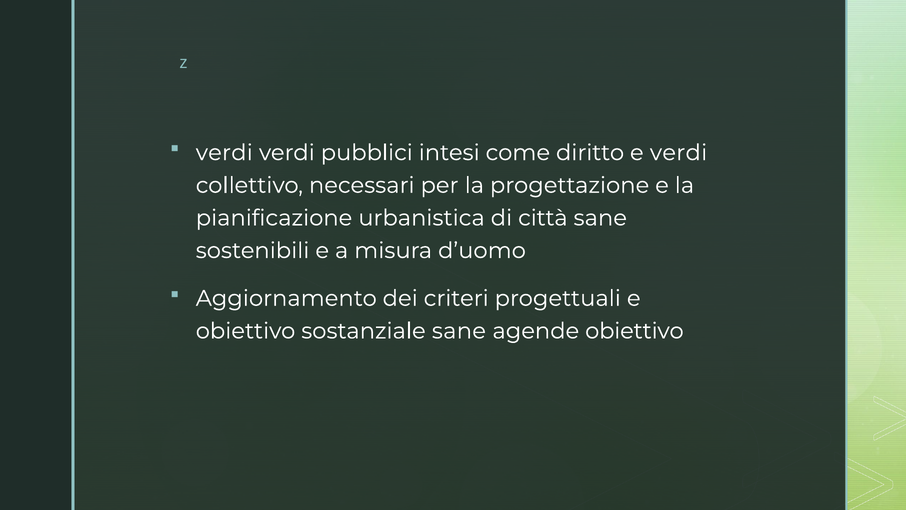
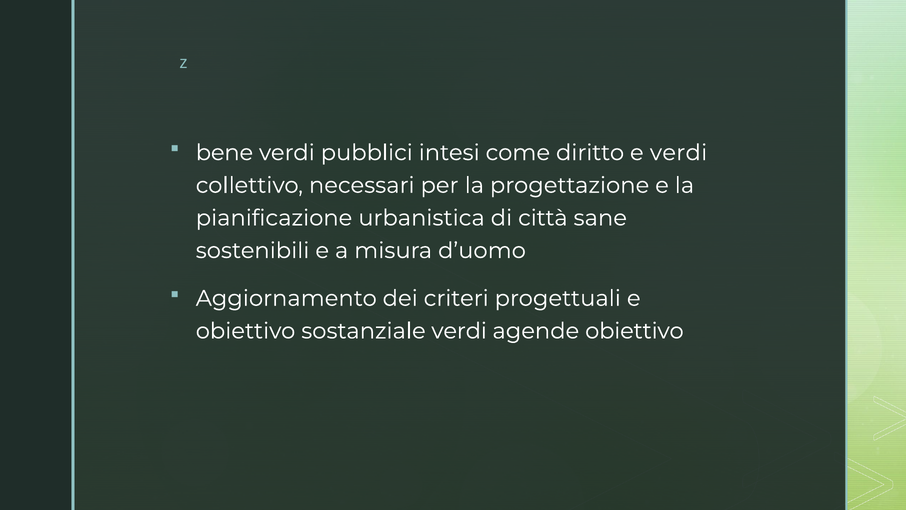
verdi at (224, 153): verdi -> bene
sostanziale sane: sane -> verdi
